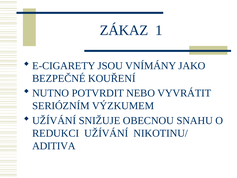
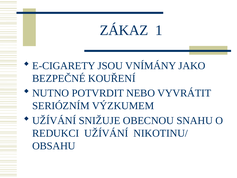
ADITIVA: ADITIVA -> OBSAHU
